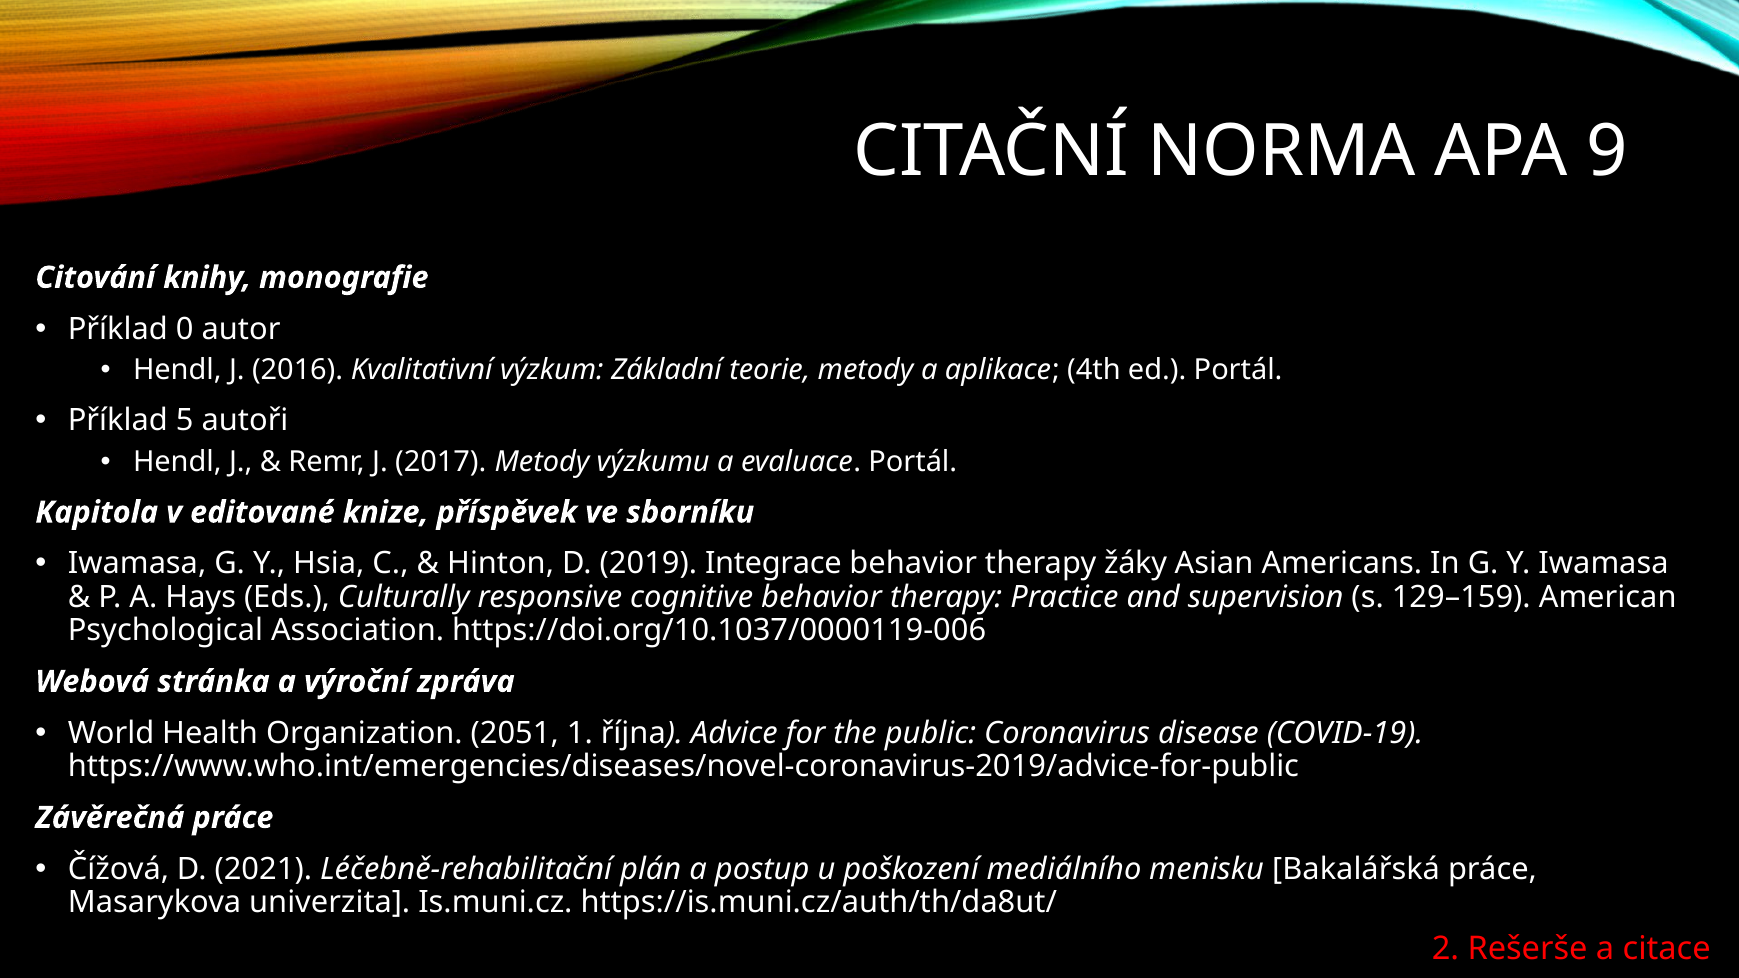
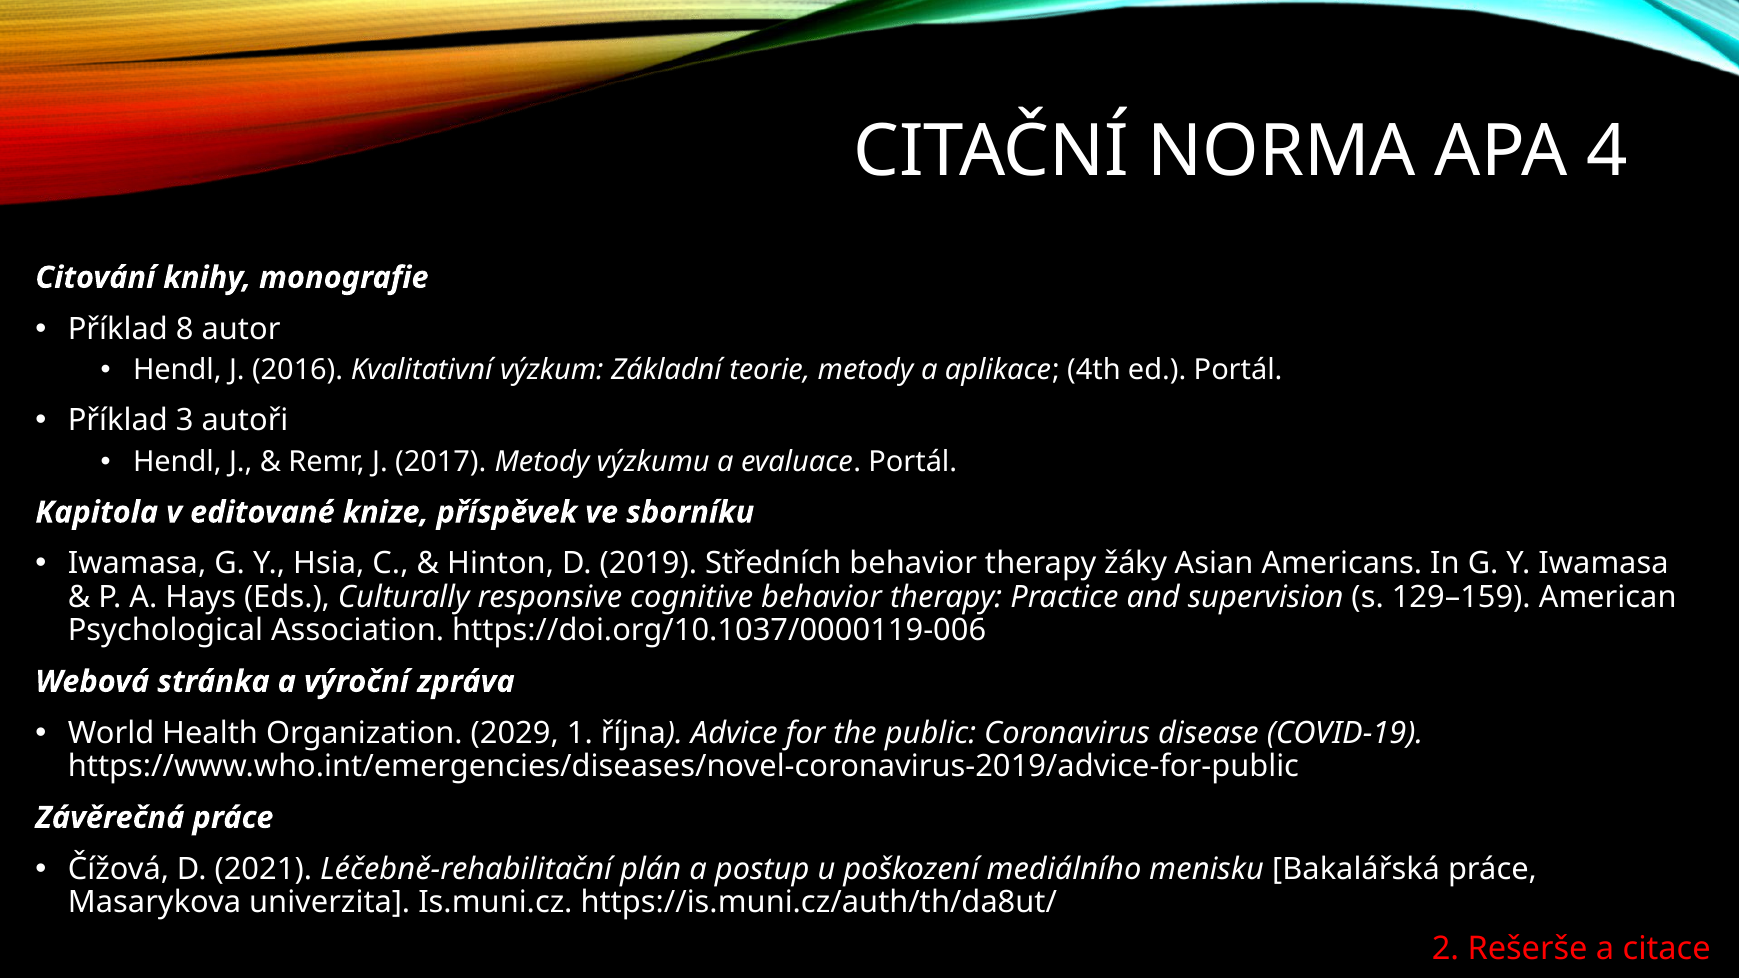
9: 9 -> 4
0: 0 -> 8
5: 5 -> 3
Integrace: Integrace -> Středních
2051: 2051 -> 2029
